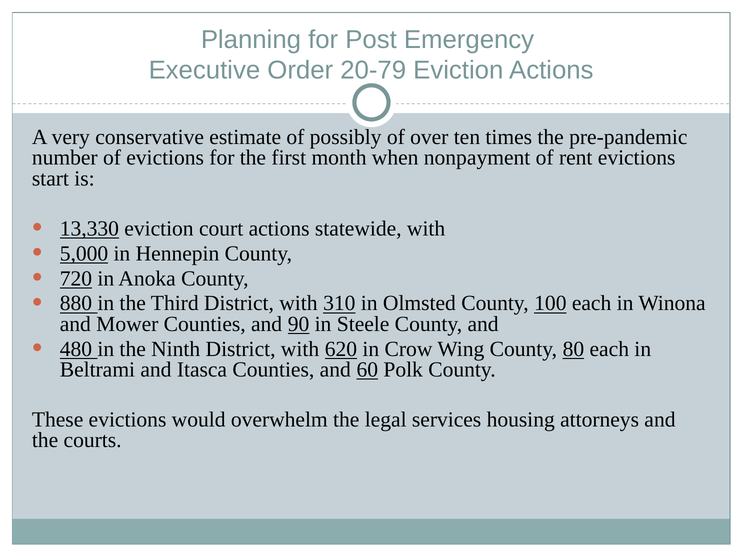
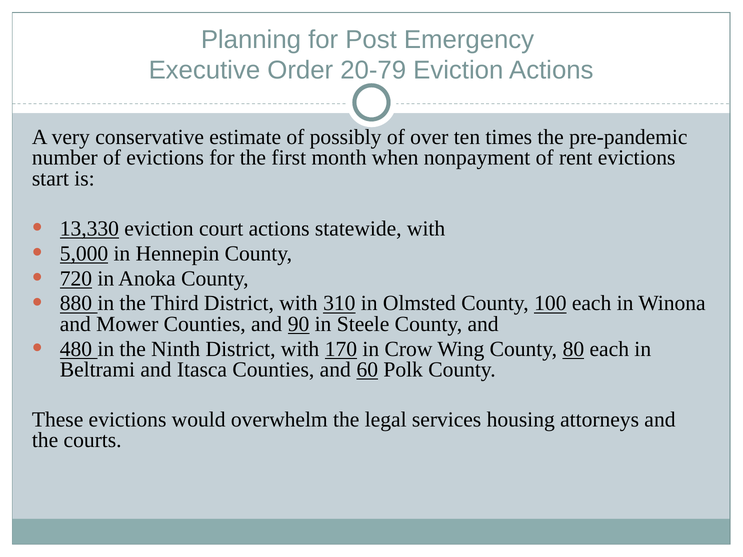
620: 620 -> 170
